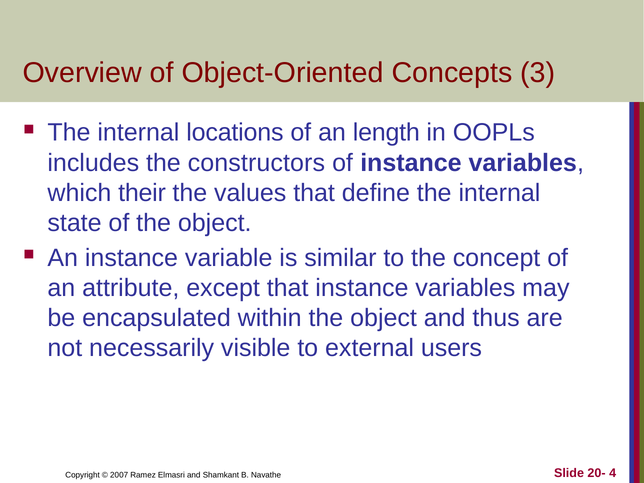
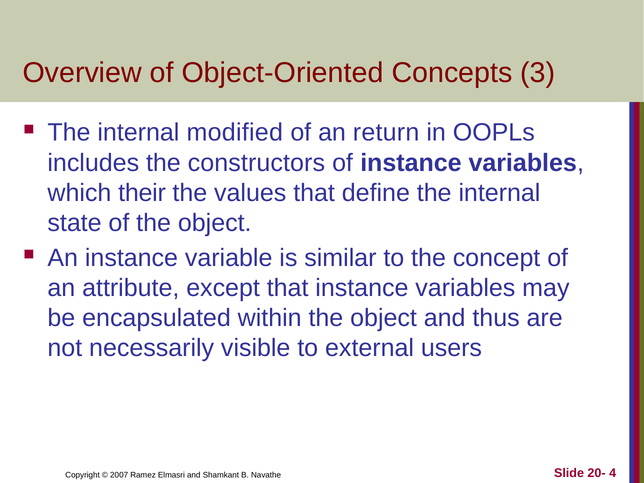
locations: locations -> modified
length: length -> return
